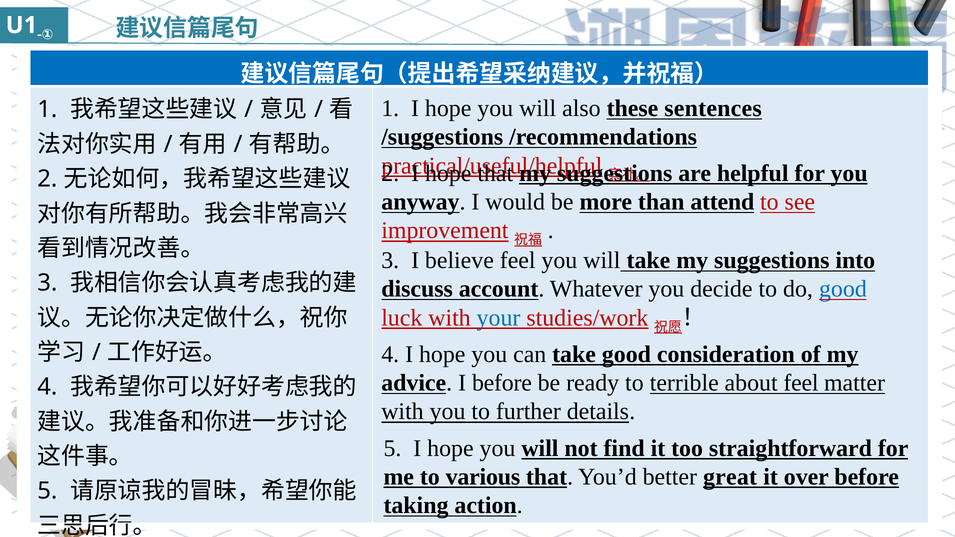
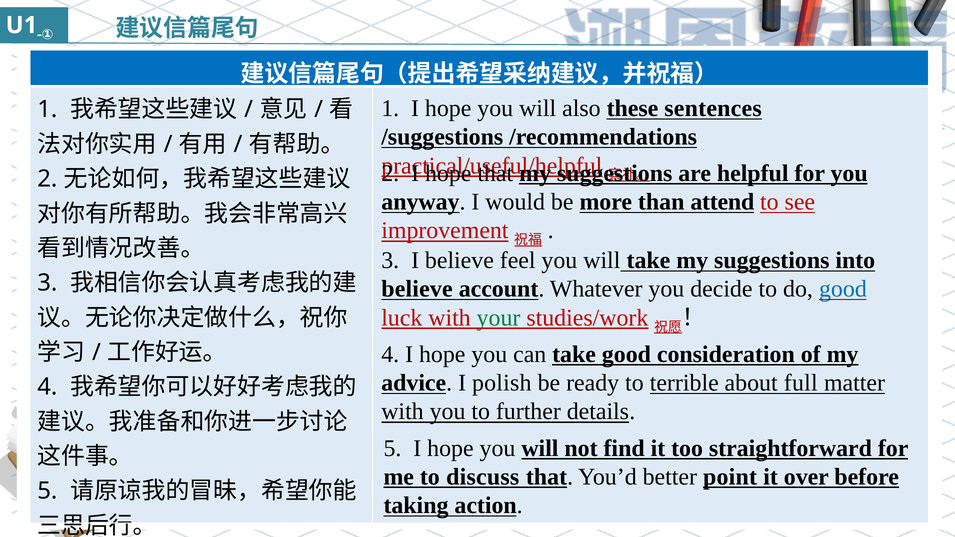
discuss at (417, 289): discuss -> believe
your colour: blue -> green
I before: before -> polish
about feel: feel -> full
various: various -> discuss
great: great -> point
